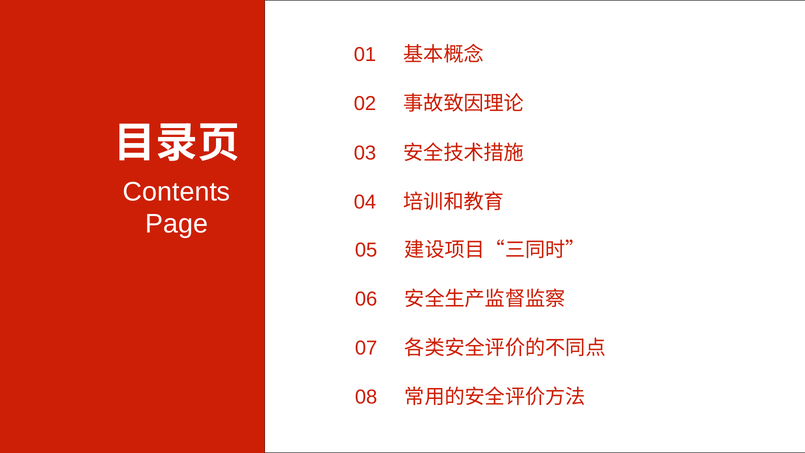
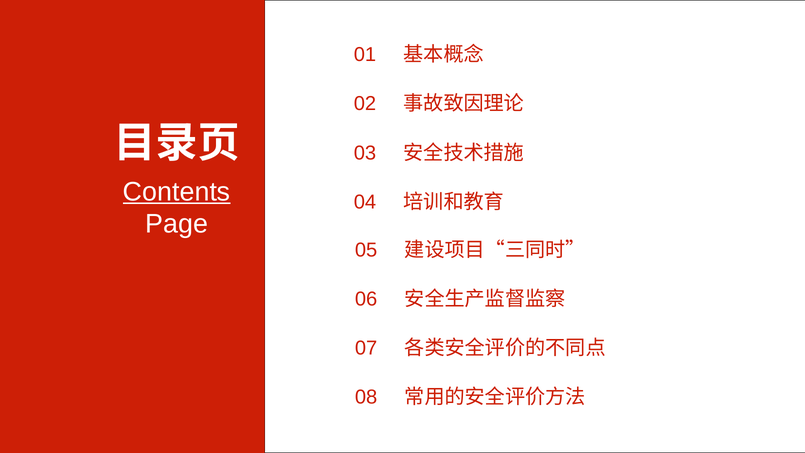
Contents underline: none -> present
